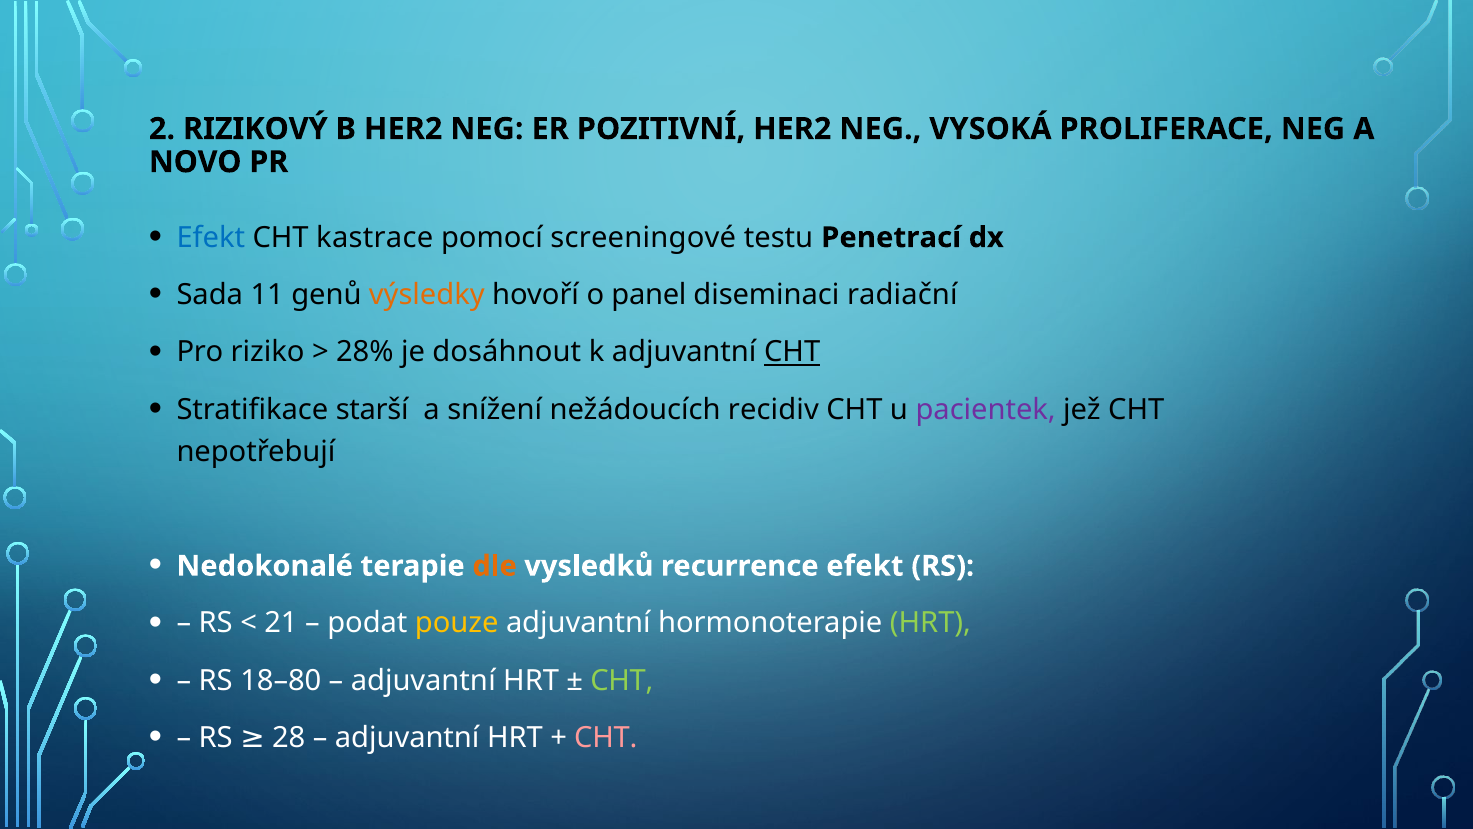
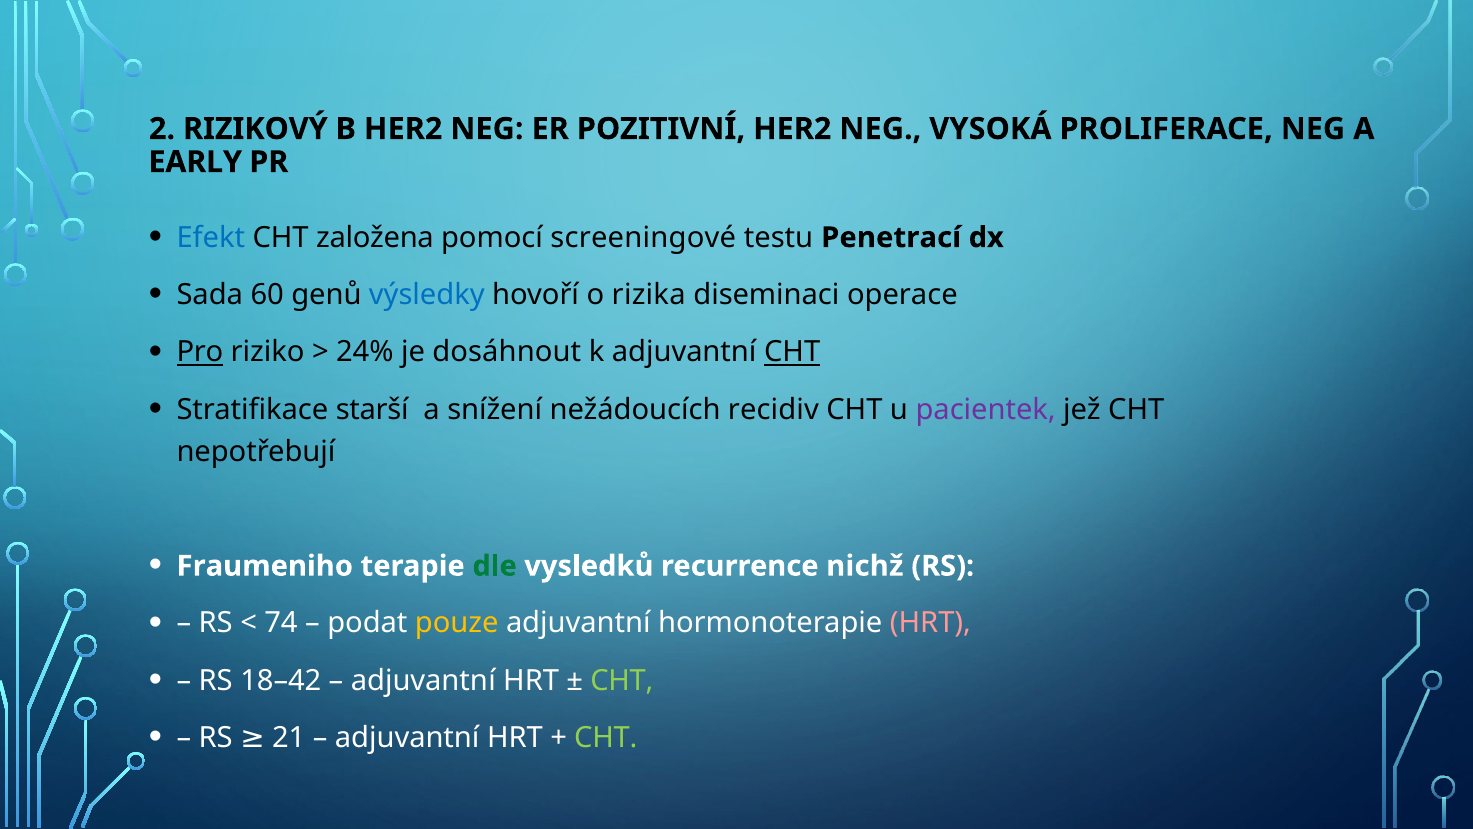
NOVO: NOVO -> EARLY
kastrace: kastrace -> založena
11: 11 -> 60
výsledky colour: orange -> blue
panel: panel -> rizika
radiační: radiační -> operace
Pro underline: none -> present
28%: 28% -> 24%
Nedokonalé: Nedokonalé -> Fraumeniho
dle colour: orange -> green
recurrence efekt: efekt -> nichž
21: 21 -> 74
HRT at (930, 623) colour: light green -> pink
18–80: 18–80 -> 18–42
28: 28 -> 21
CHT at (606, 738) colour: pink -> light green
